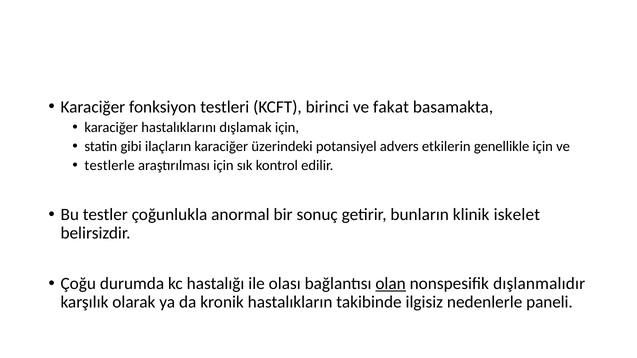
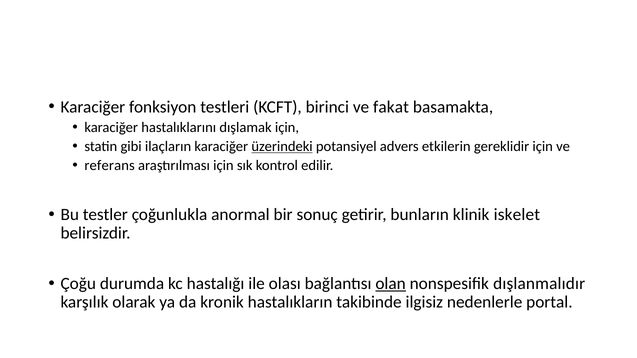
üzerindeki underline: none -> present
genellikle: genellikle -> gereklidir
testlerle: testlerle -> referans
paneli: paneli -> portal
